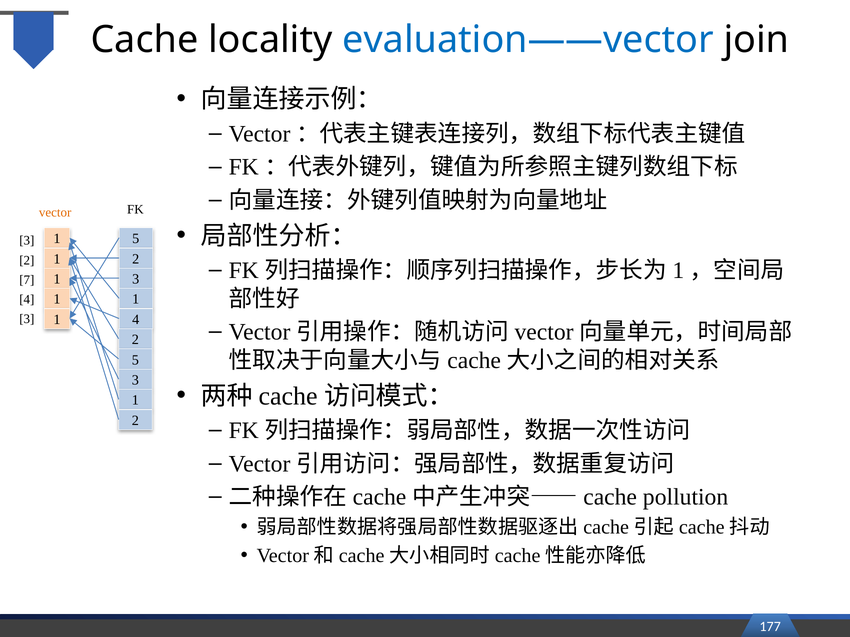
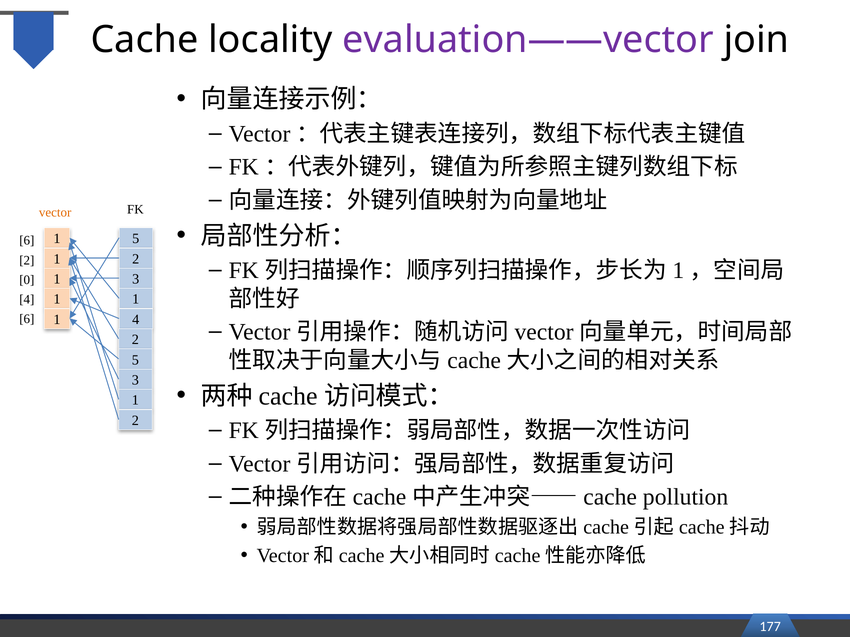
evaluation——vector colour: blue -> purple
3 at (27, 241): 3 -> 6
7: 7 -> 0
3 at (27, 319): 3 -> 6
